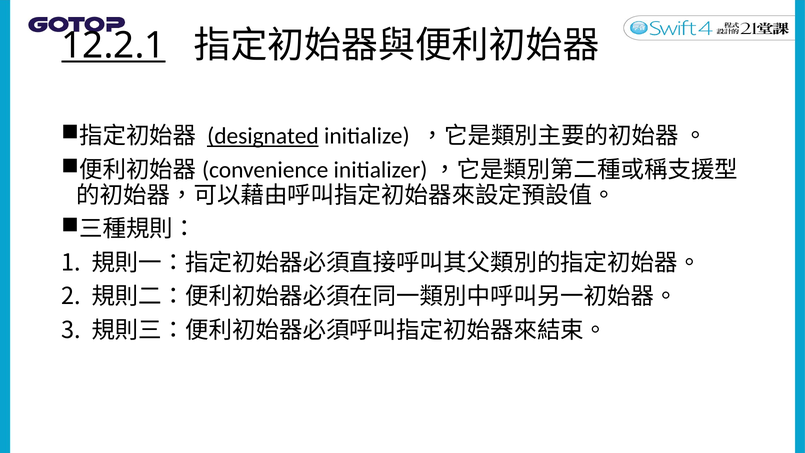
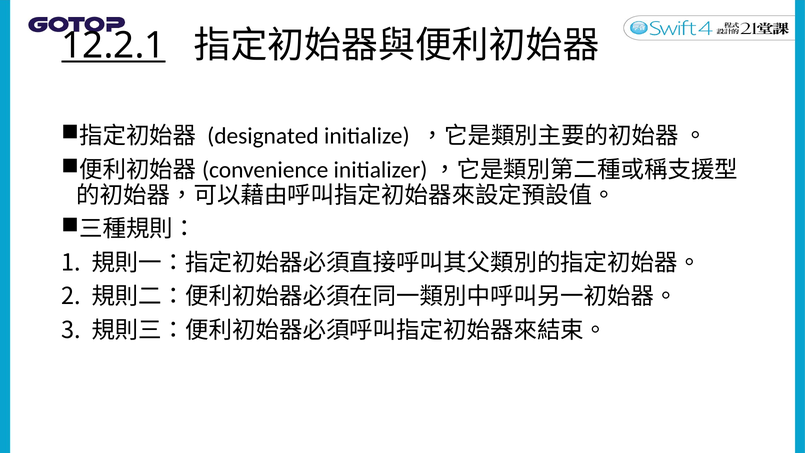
designated underline: present -> none
